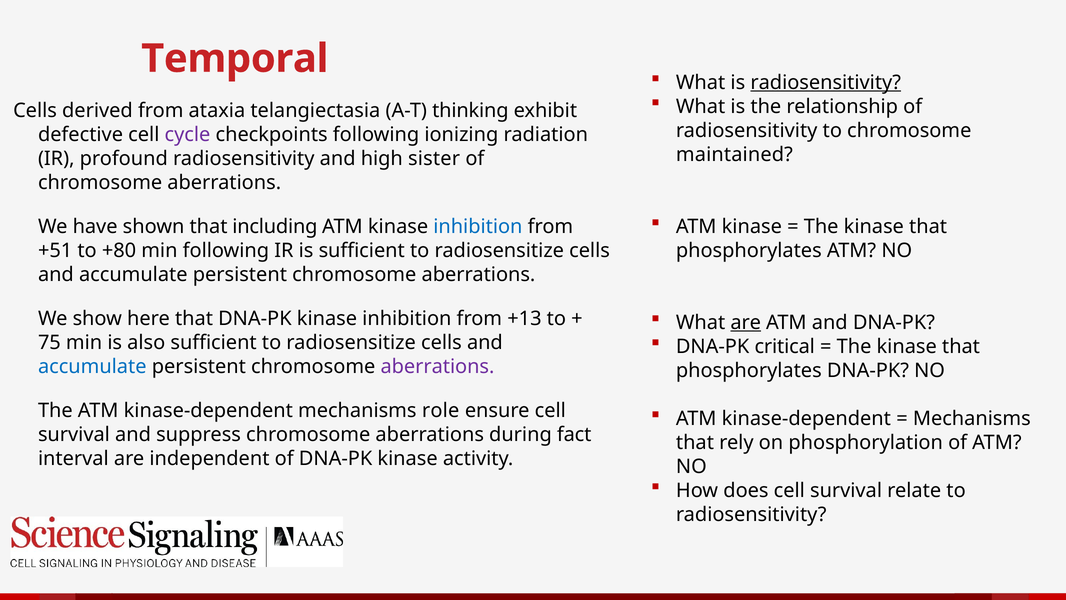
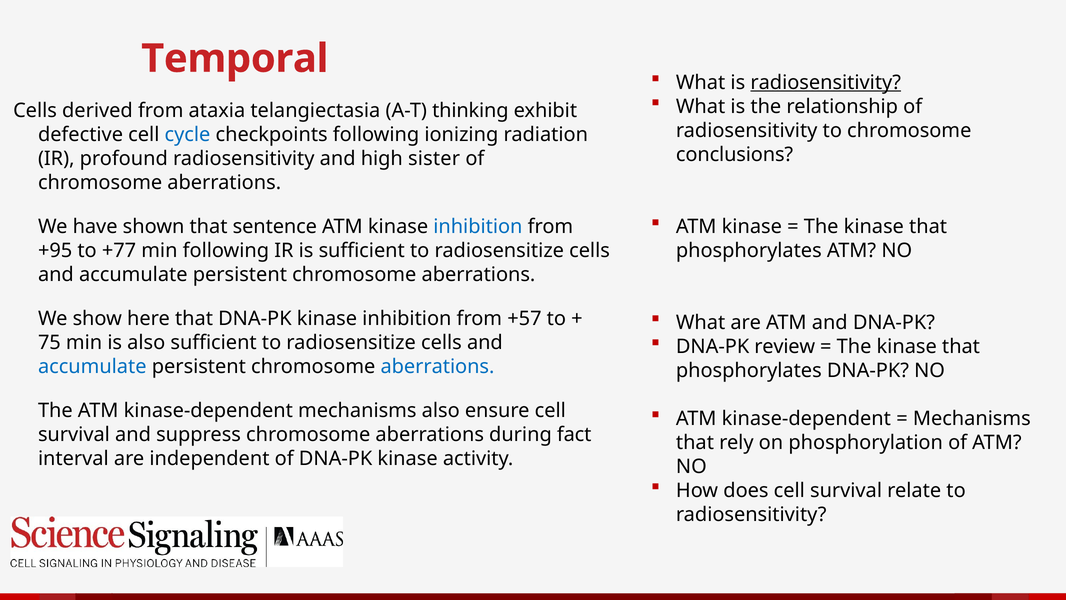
cycle colour: purple -> blue
maintained: maintained -> conclusions
including: including -> sentence
+51: +51 -> +95
+80: +80 -> +77
are at (746, 322) underline: present -> none
+13: +13 -> +57
critical: critical -> review
aberrations at (437, 366) colour: purple -> blue
mechanisms role: role -> also
